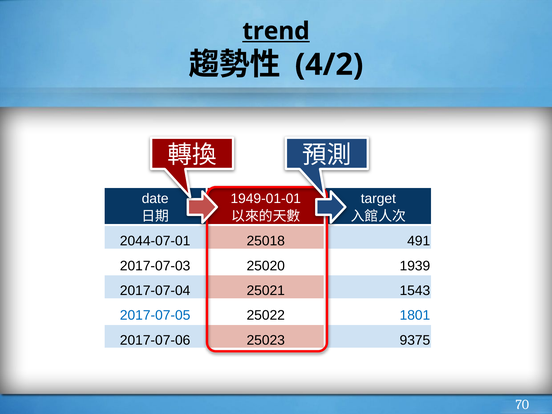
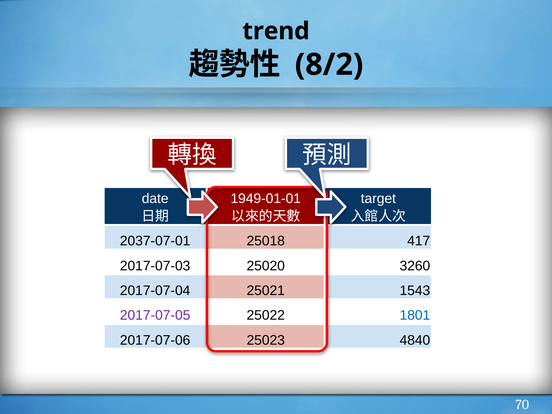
trend underline: present -> none
4/2: 4/2 -> 8/2
2044-07-01: 2044-07-01 -> 2037-07-01
491: 491 -> 417
1939: 1939 -> 3260
2017-07-05 colour: blue -> purple
9375: 9375 -> 4840
